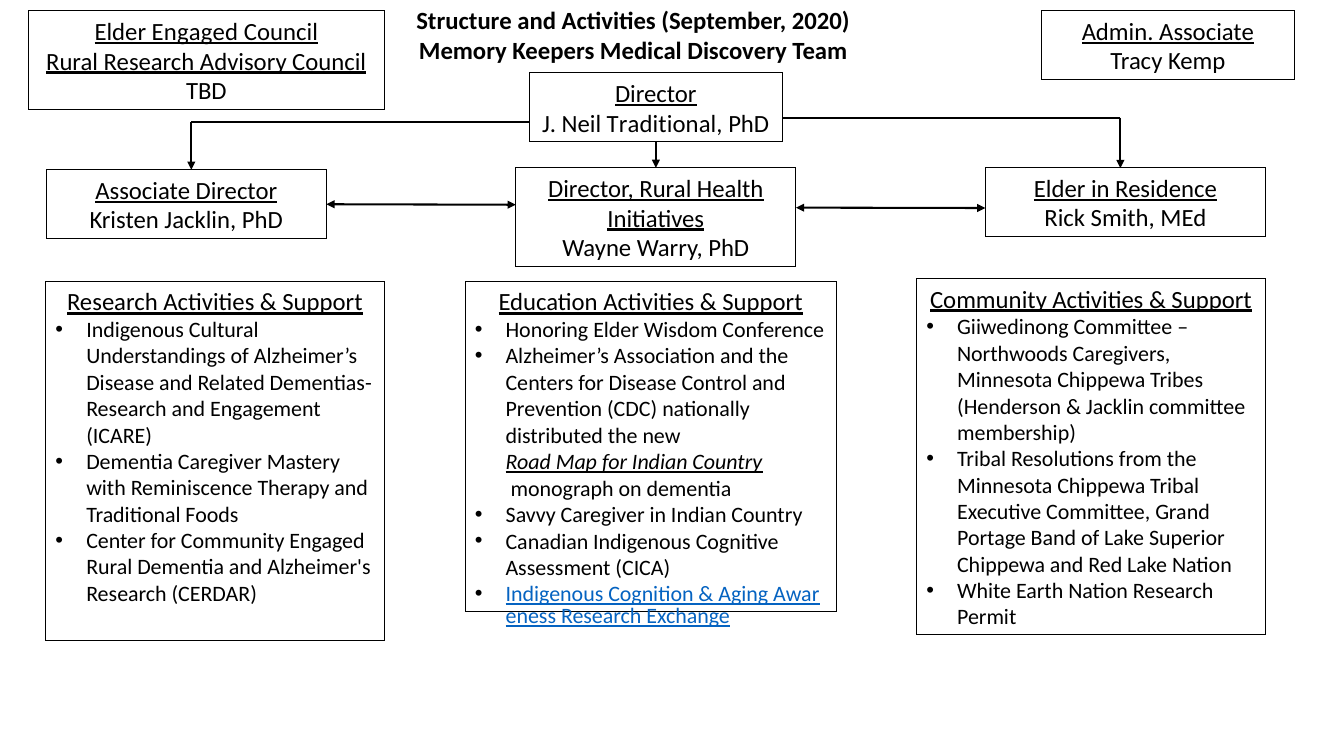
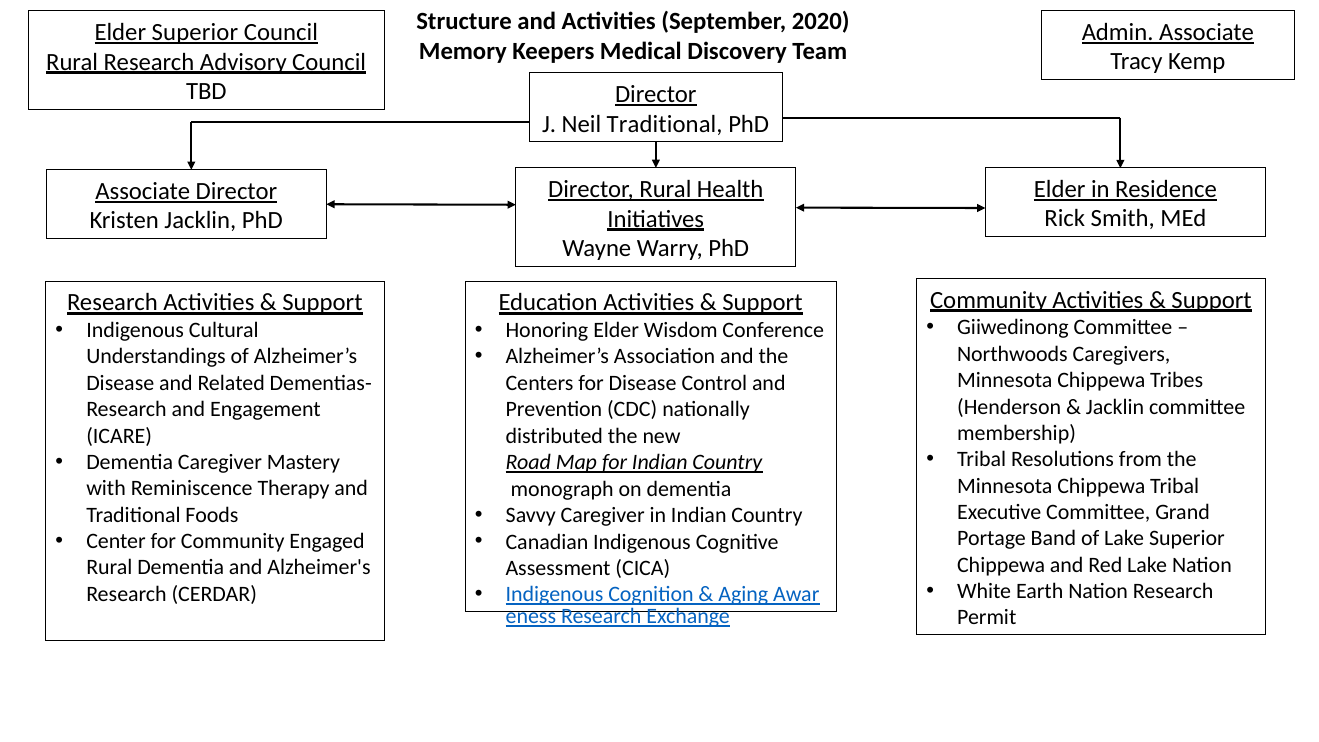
Elder Engaged: Engaged -> Superior
